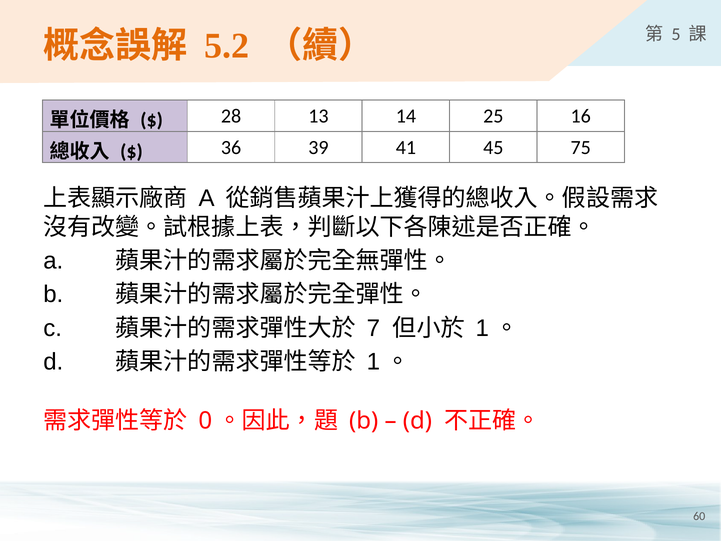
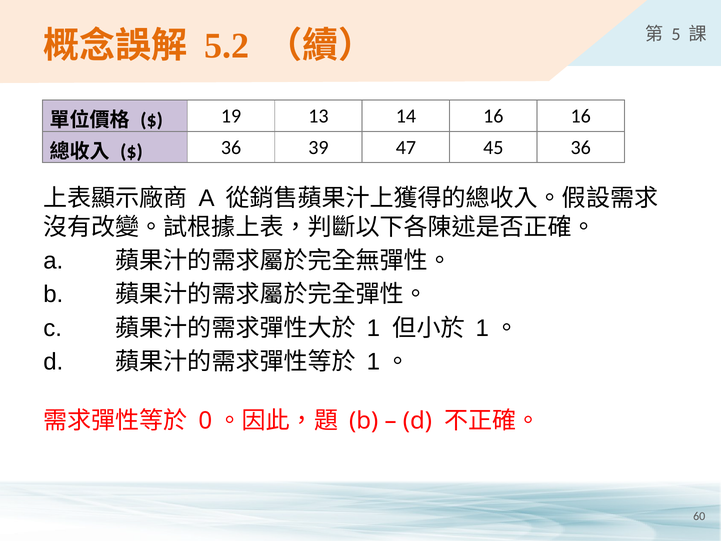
28: 28 -> 19
14 25: 25 -> 16
41: 41 -> 47
45 75: 75 -> 36
7: 7 -> 1
